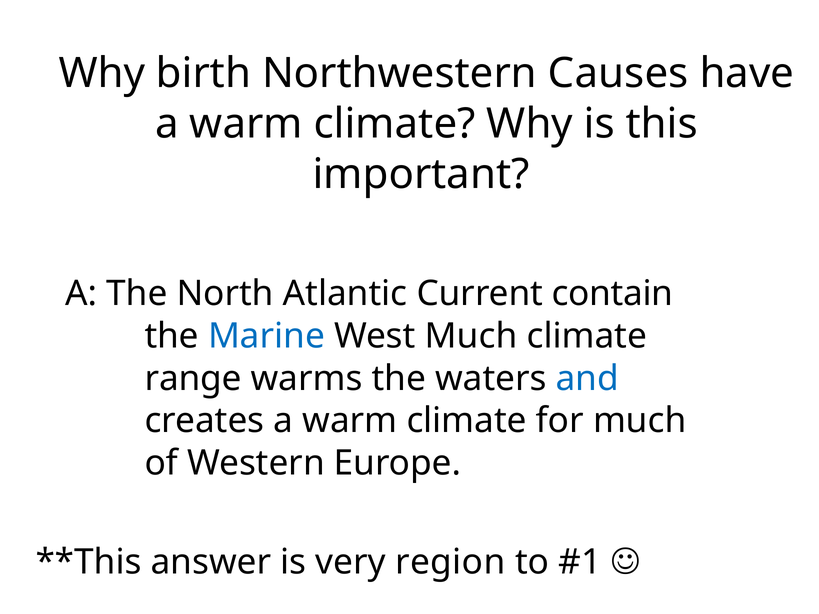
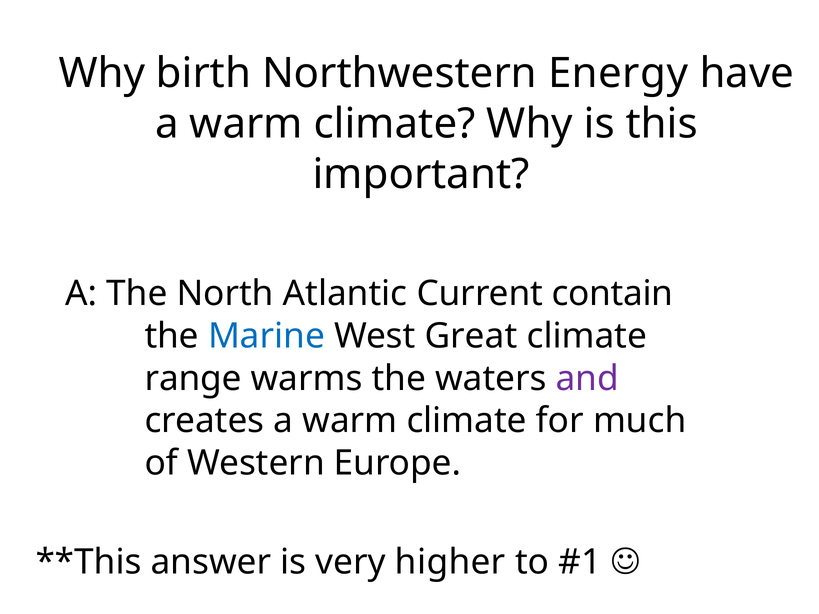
Causes: Causes -> Energy
West Much: Much -> Great
and colour: blue -> purple
region: region -> higher
